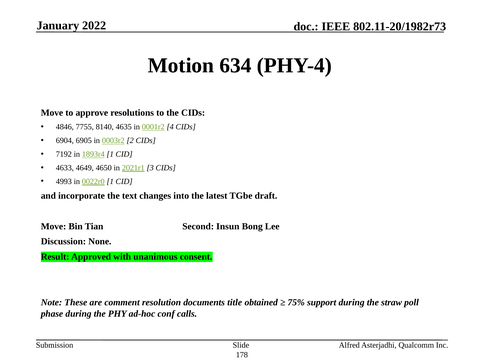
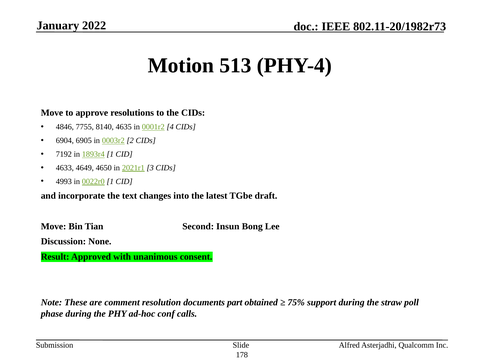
634: 634 -> 513
title: title -> part
